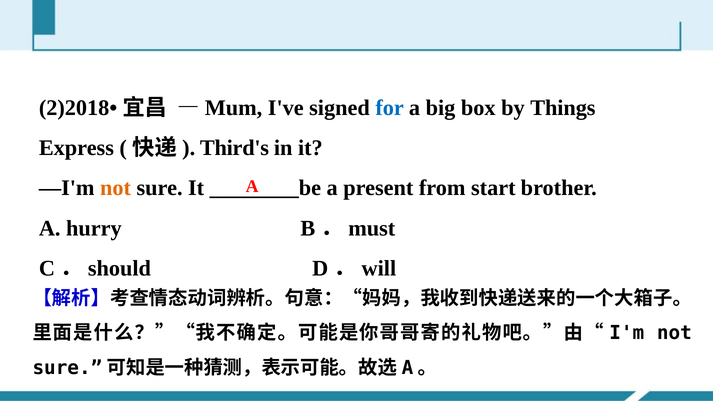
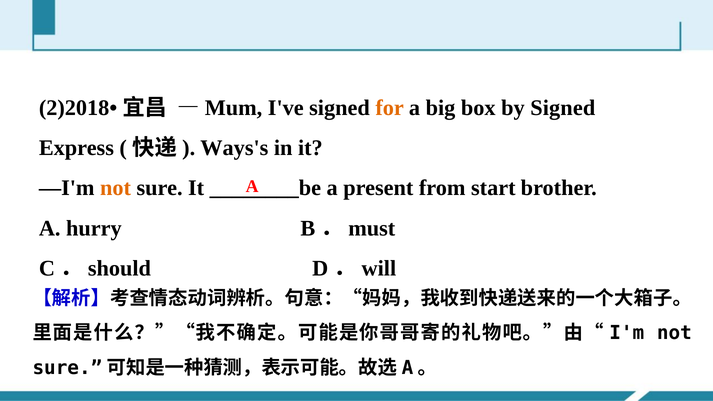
for colour: blue -> orange
by Things: Things -> Signed
Third's: Third's -> Ways's
